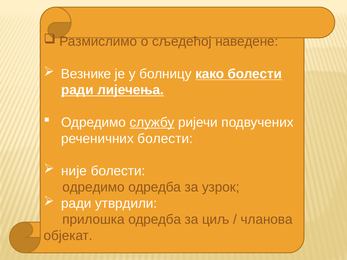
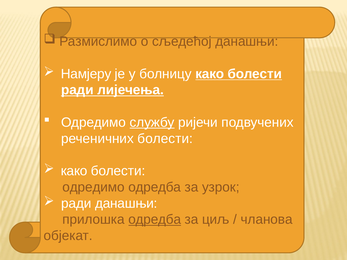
сљедећој наведене: наведене -> данашњи
Везнике: Везнике -> Намјеру
није at (74, 171): није -> како
ради утврдили: утврдили -> данашњи
одредба at (155, 220) underline: none -> present
